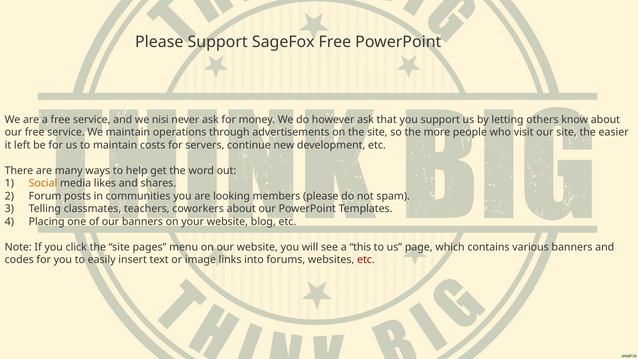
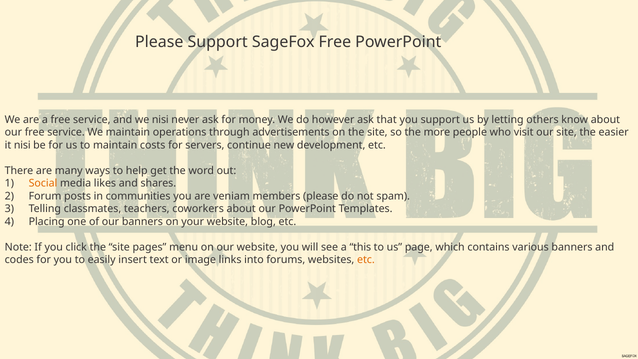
it left: left -> nisi
looking: looking -> veniam
etc at (366, 260) colour: red -> orange
